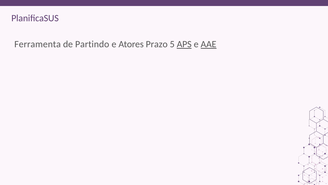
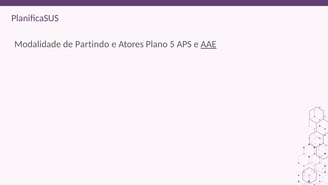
Ferramenta: Ferramenta -> Modalidade
Prazo: Prazo -> Plano
APS underline: present -> none
